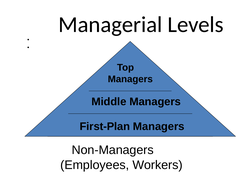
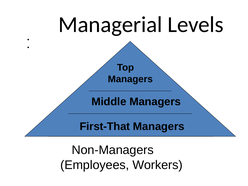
First-Plan: First-Plan -> First-That
